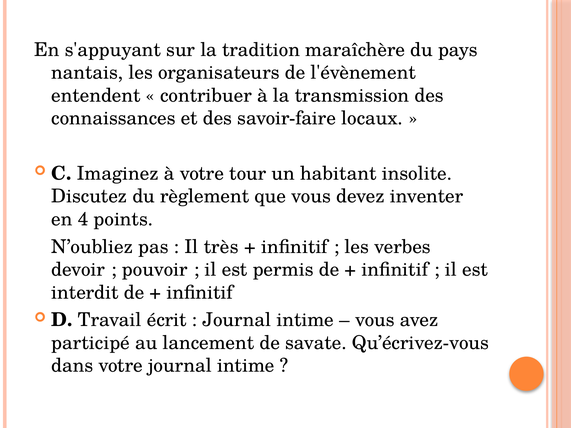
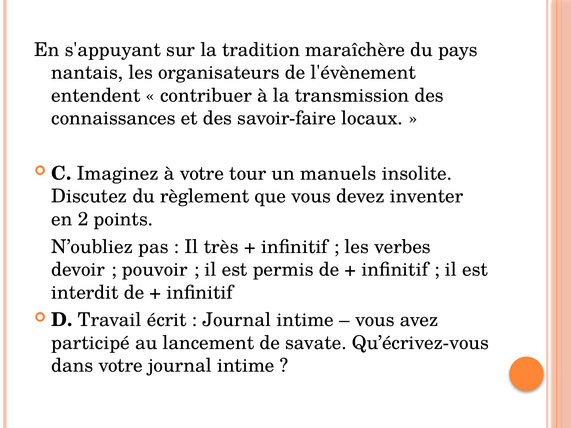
habitant: habitant -> manuels
4: 4 -> 2
